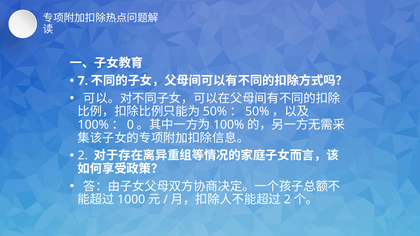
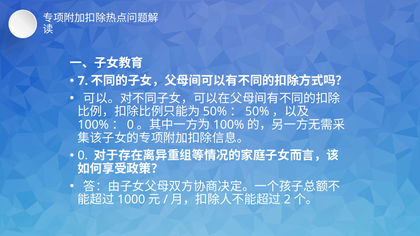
2 at (83, 156): 2 -> 0
